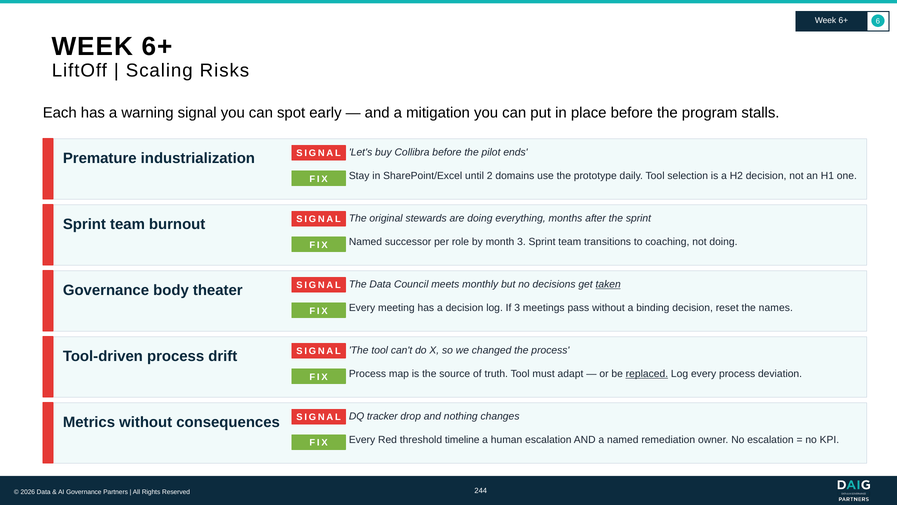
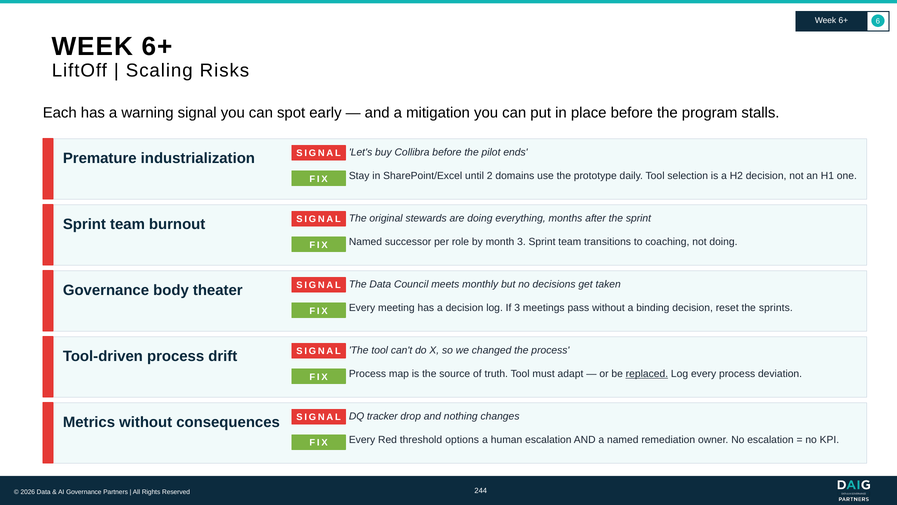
taken underline: present -> none
names: names -> sprints
timeline: timeline -> options
